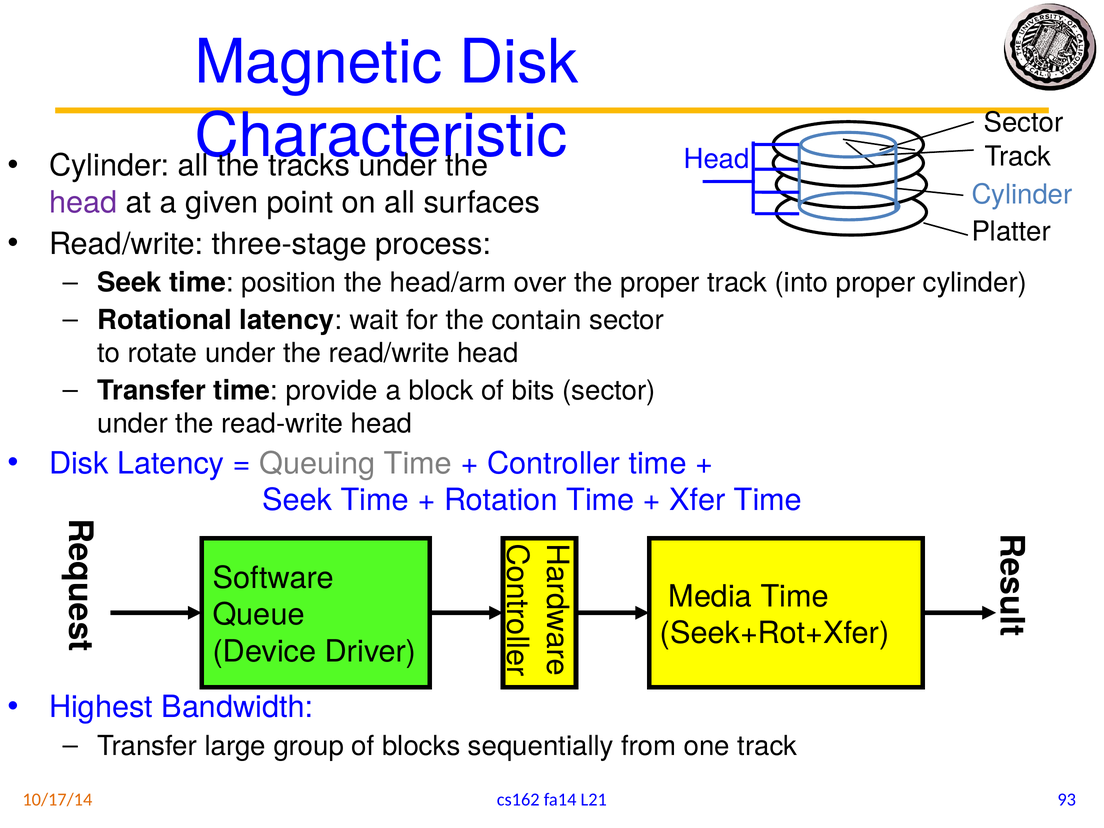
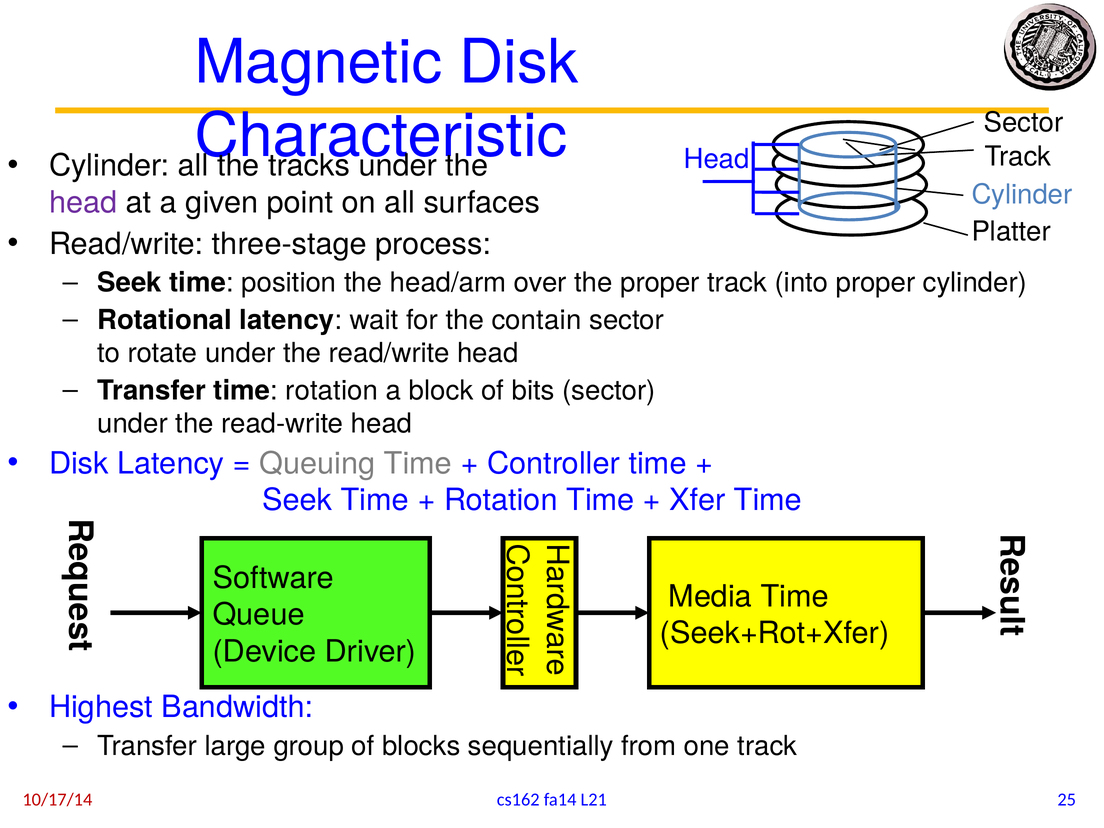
time provide: provide -> rotation
93: 93 -> 25
10/17/14 colour: orange -> red
